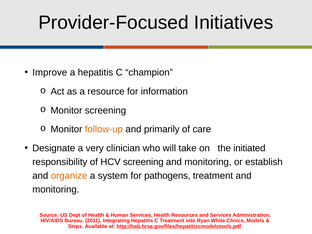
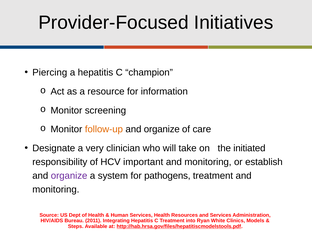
Improve: Improve -> Piercing
primarily at (162, 129): primarily -> organize
HCV screening: screening -> important
organize at (69, 176) colour: orange -> purple
